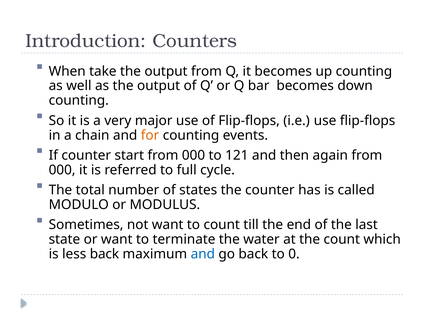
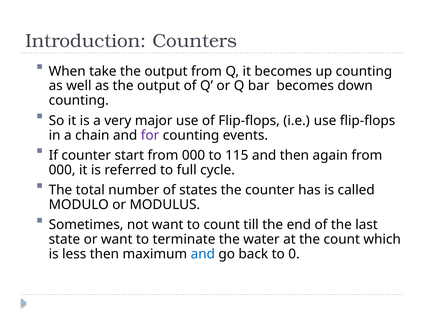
for colour: orange -> purple
121: 121 -> 115
less back: back -> then
